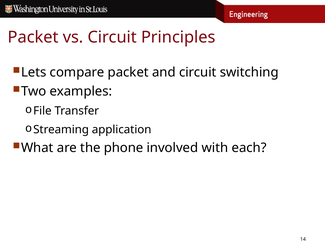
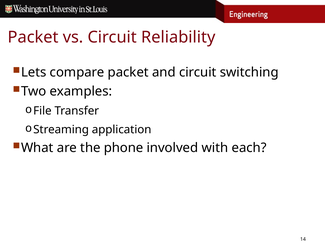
Principles: Principles -> Reliability
